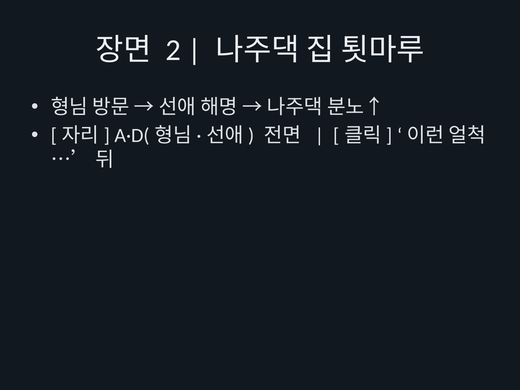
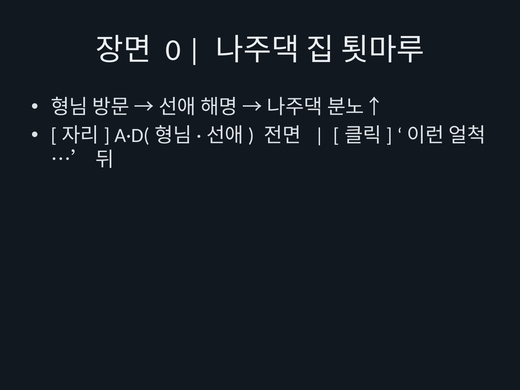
2: 2 -> 0
